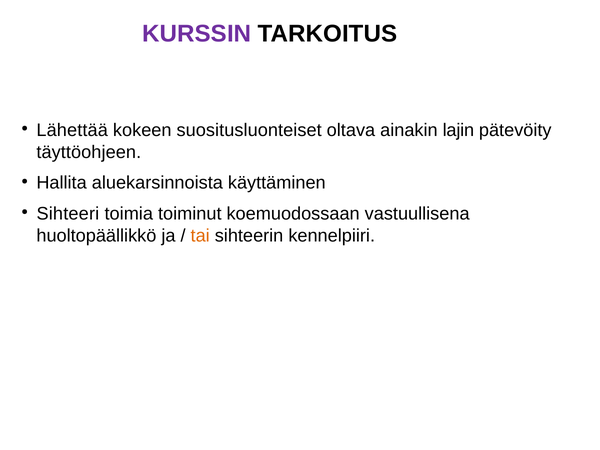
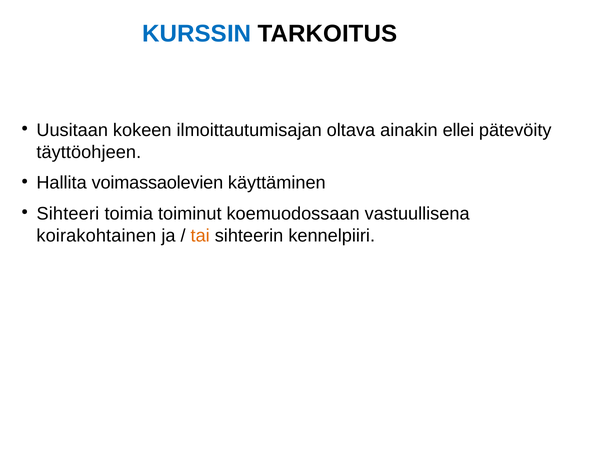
KURSSIN colour: purple -> blue
Lähettää: Lähettää -> Uusitaan
suositusluonteiset: suositusluonteiset -> ilmoittautumisajan
lajin: lajin -> ellei
aluekarsinnoista: aluekarsinnoista -> voimassaolevien
huoltopäällikkö: huoltopäällikkö -> koirakohtainen
